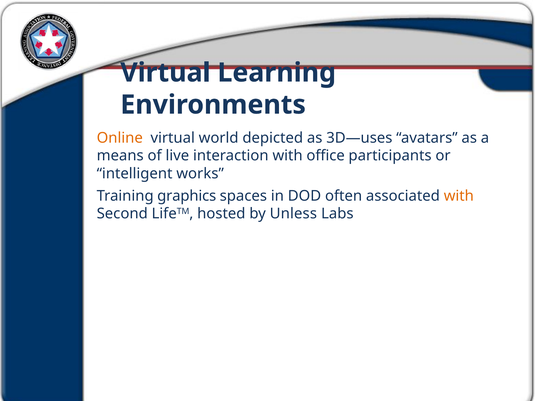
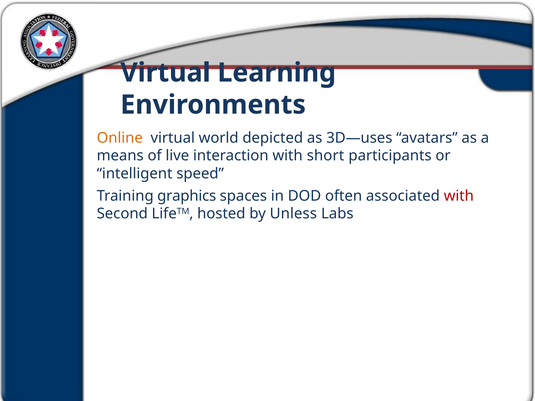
office: office -> short
works: works -> speed
with at (459, 196) colour: orange -> red
